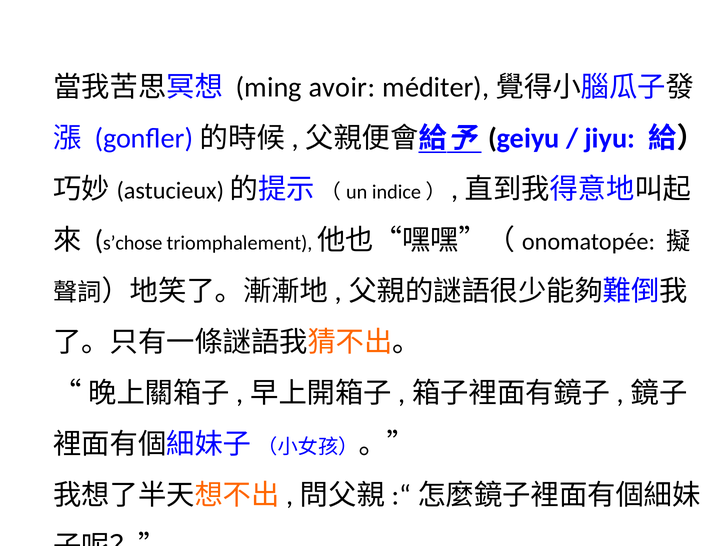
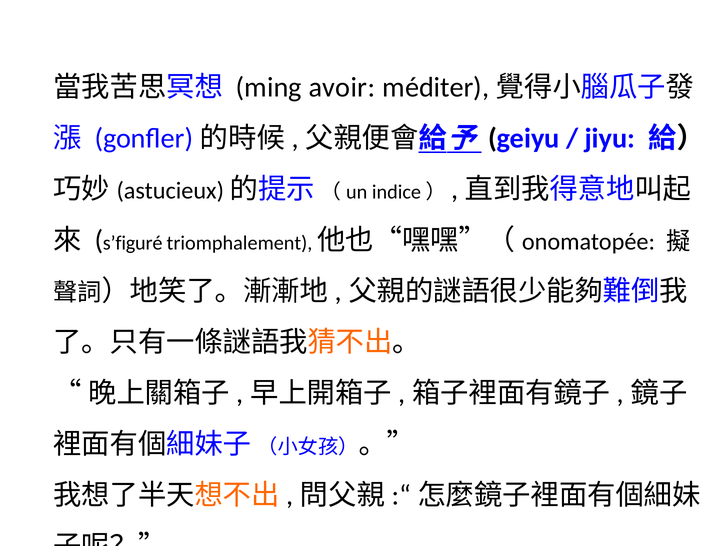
s’chose: s’chose -> s’figuré
